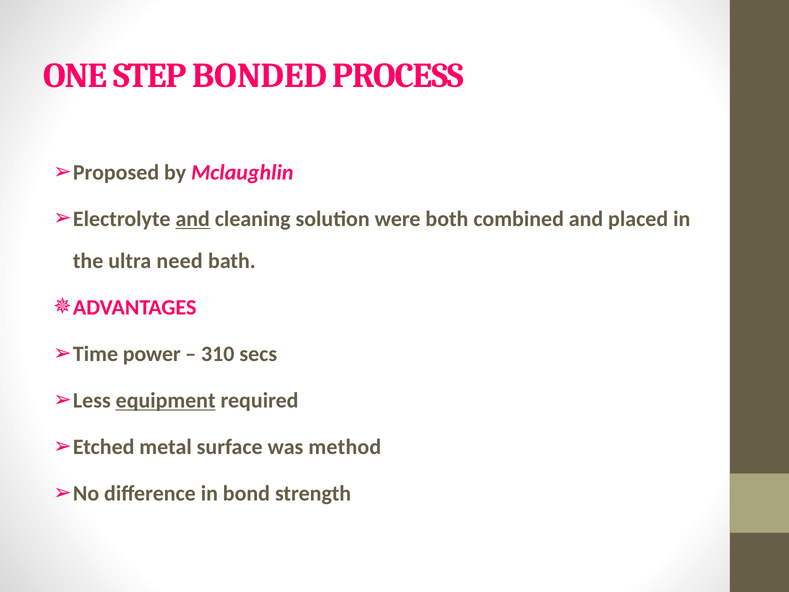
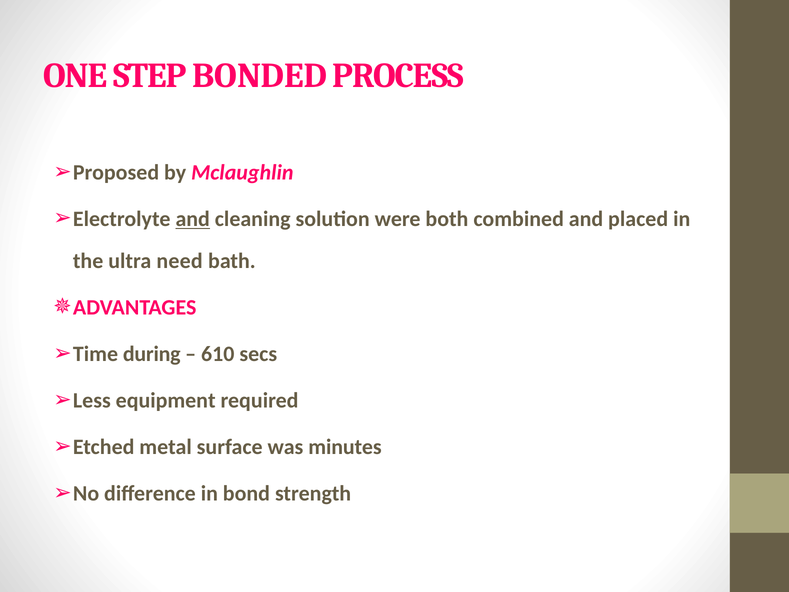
power: power -> during
310: 310 -> 610
equipment underline: present -> none
method: method -> minutes
